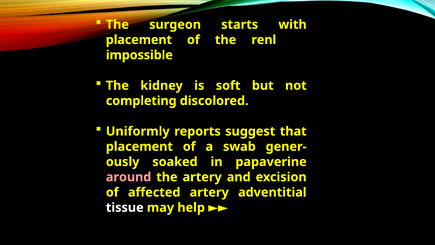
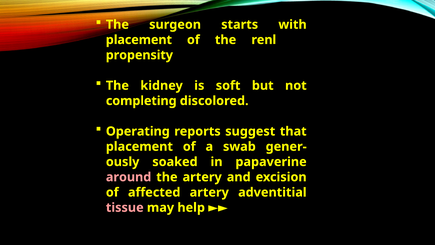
impossible: impossible -> propensity
Uniformly: Uniformly -> Operating
tissue colour: white -> pink
